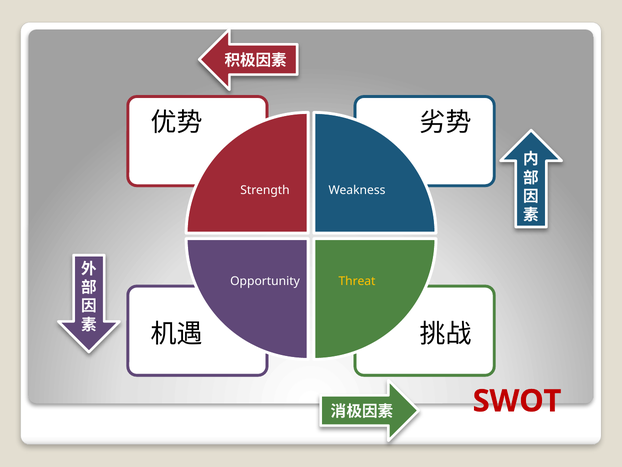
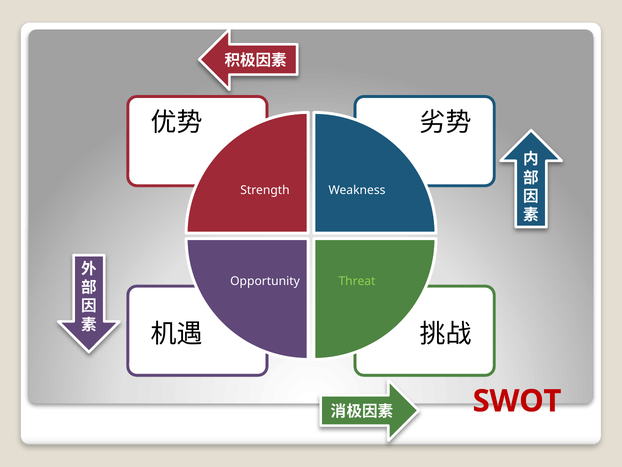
Threat colour: yellow -> light green
